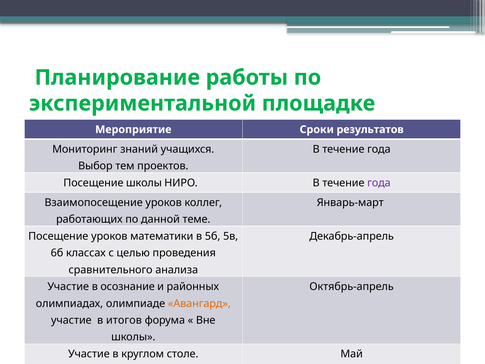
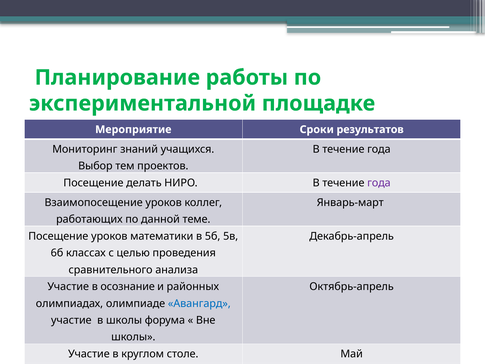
Посещение школы: школы -> делать
Авангард colour: orange -> blue
в итогов: итогов -> школы
